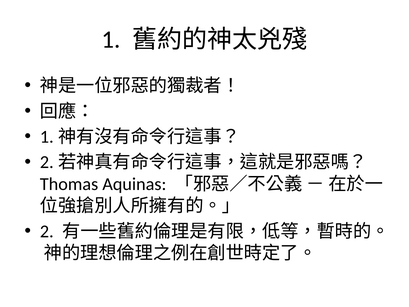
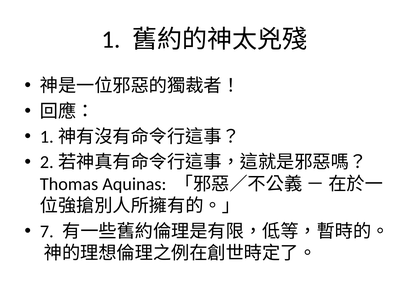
2: 2 -> 7
